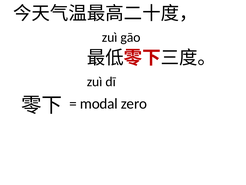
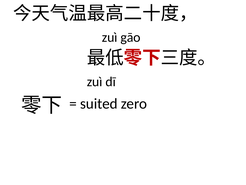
modal: modal -> suited
